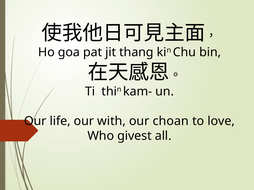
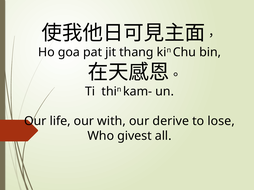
choan: choan -> derive
love: love -> lose
